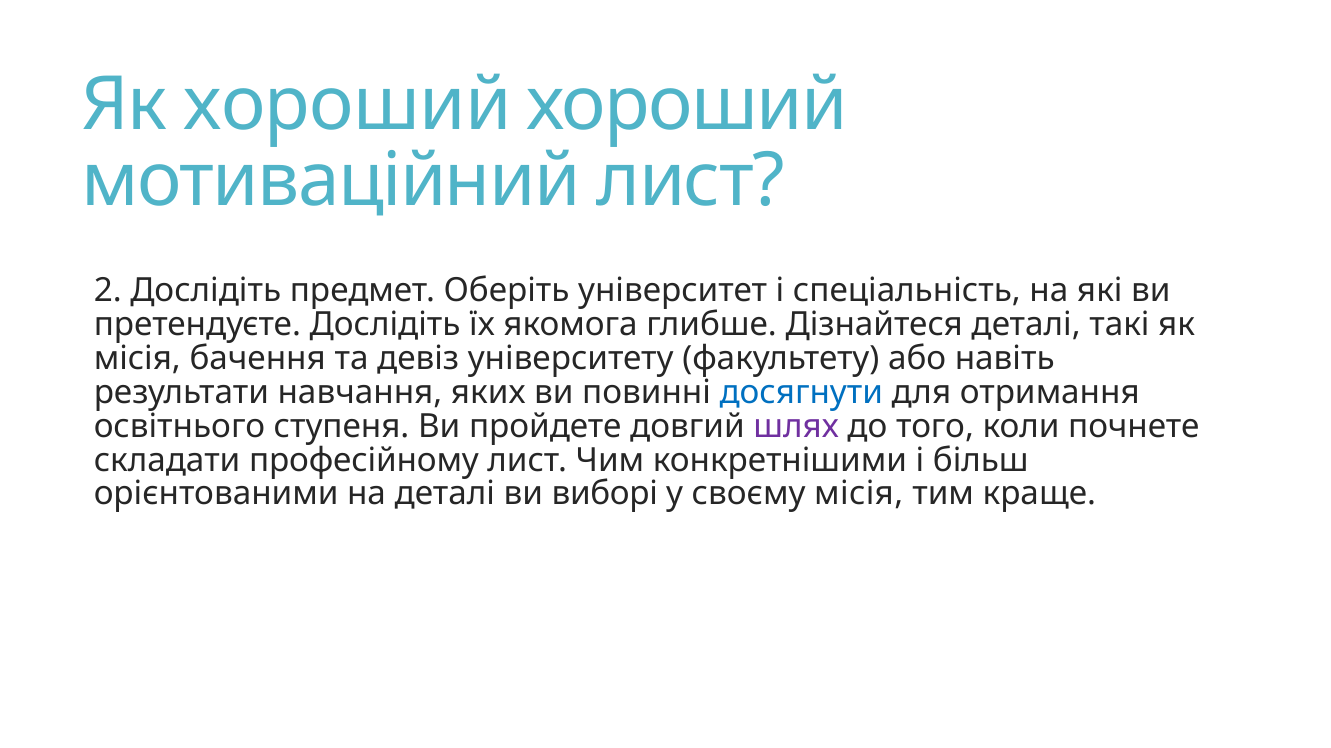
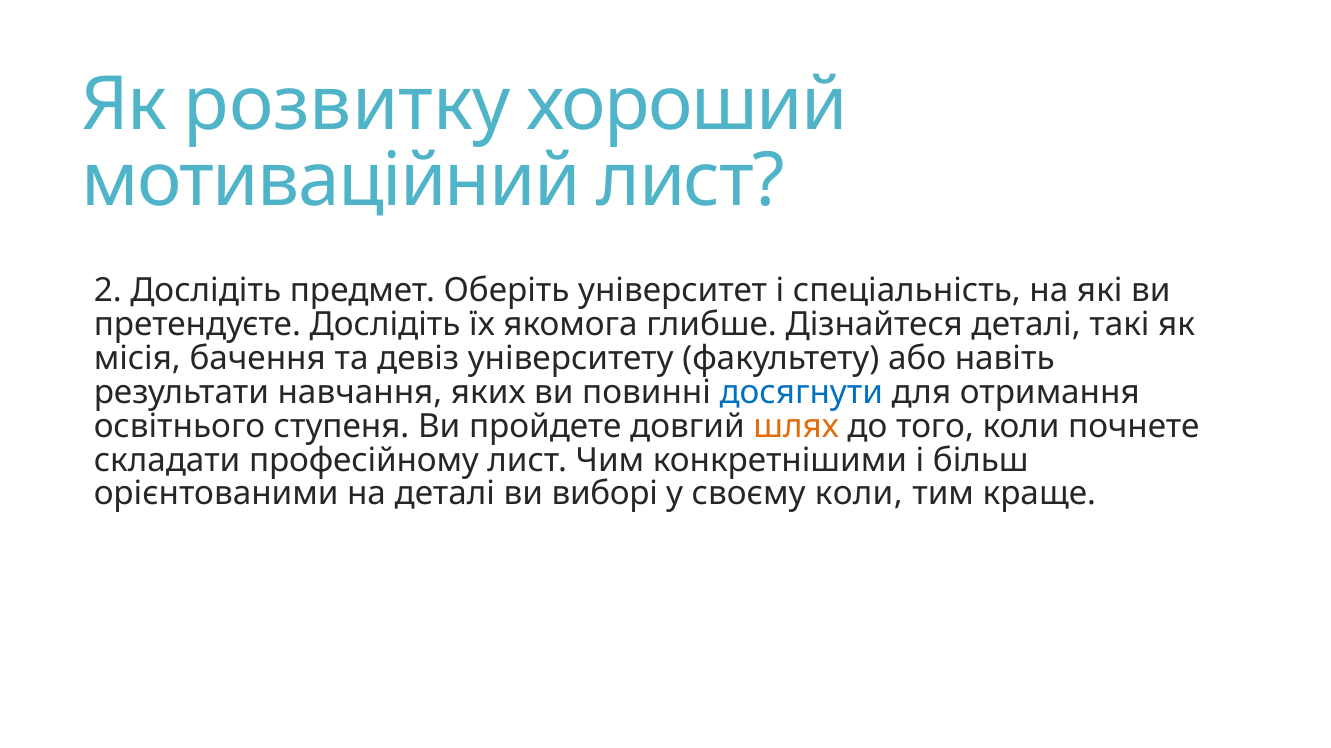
Як хороший: хороший -> розвитку
шлях colour: purple -> orange
своєму місія: місія -> коли
